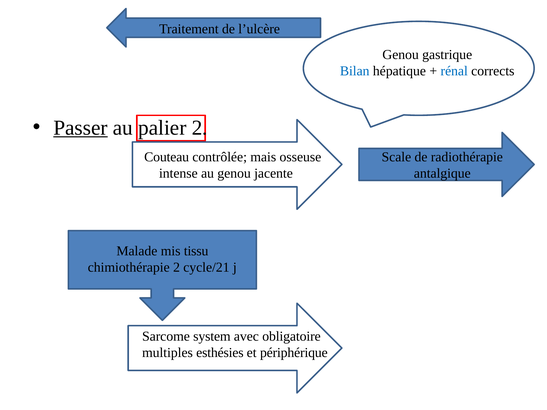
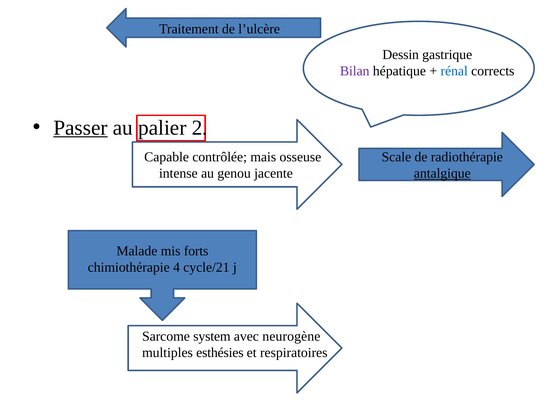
Genou at (401, 55): Genou -> Dessin
Bilan colour: blue -> purple
Couteau: Couteau -> Capable
antalgique underline: none -> present
tissu: tissu -> forts
chimiothérapie 2: 2 -> 4
obligatoire: obligatoire -> neurogène
périphérique: périphérique -> respiratoires
